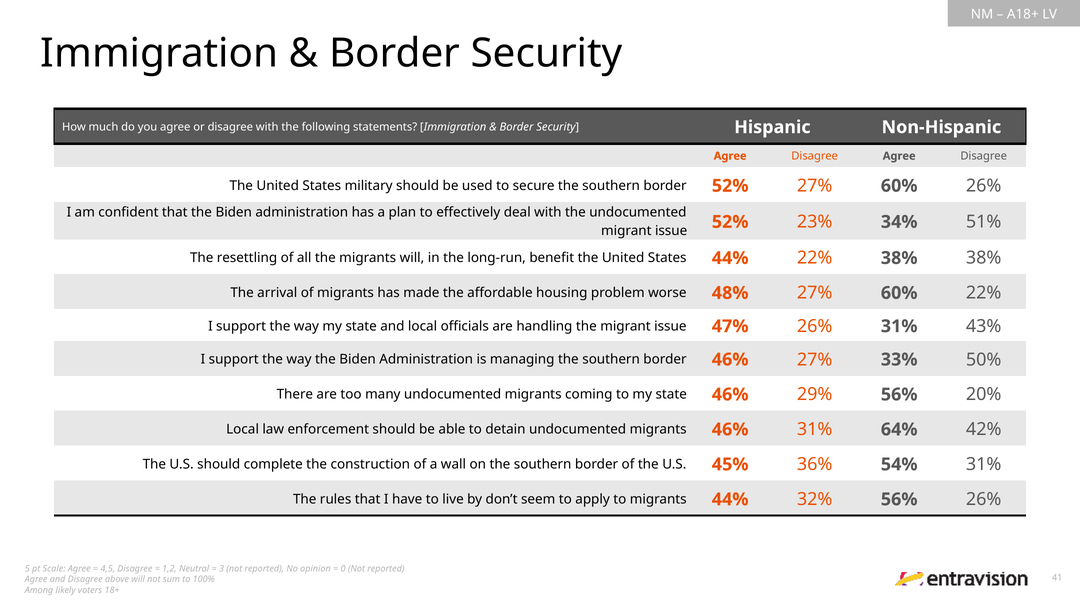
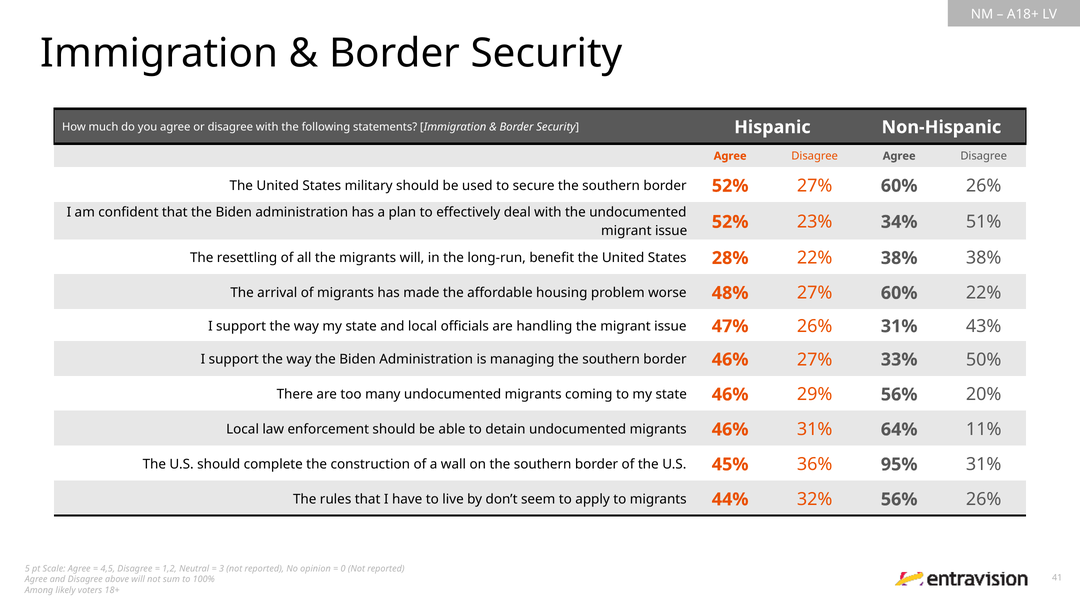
States 44%: 44% -> 28%
42%: 42% -> 11%
54%: 54% -> 95%
